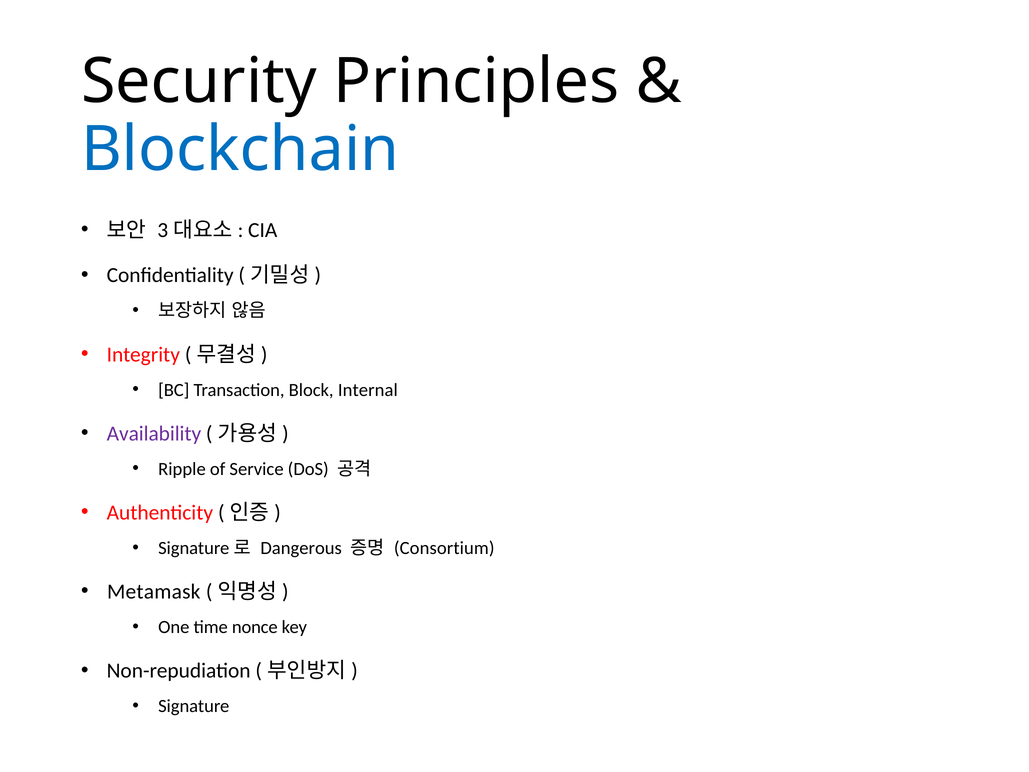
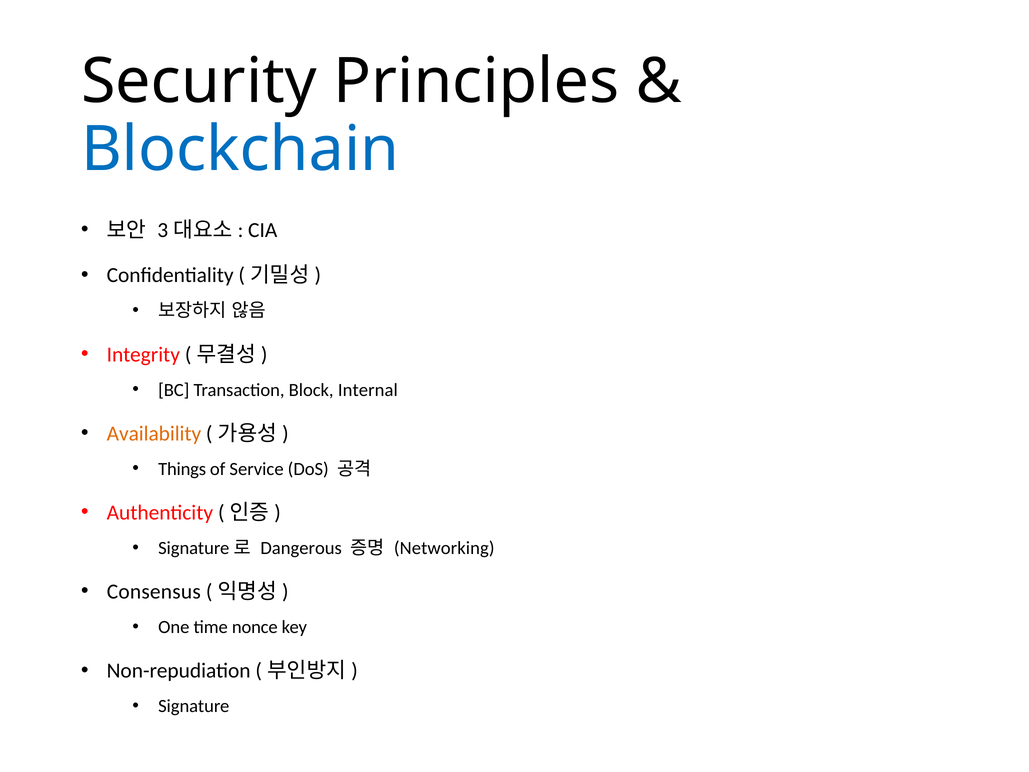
Availability colour: purple -> orange
Ripple: Ripple -> Things
Consortium: Consortium -> Networking
Metamask: Metamask -> Consensus
